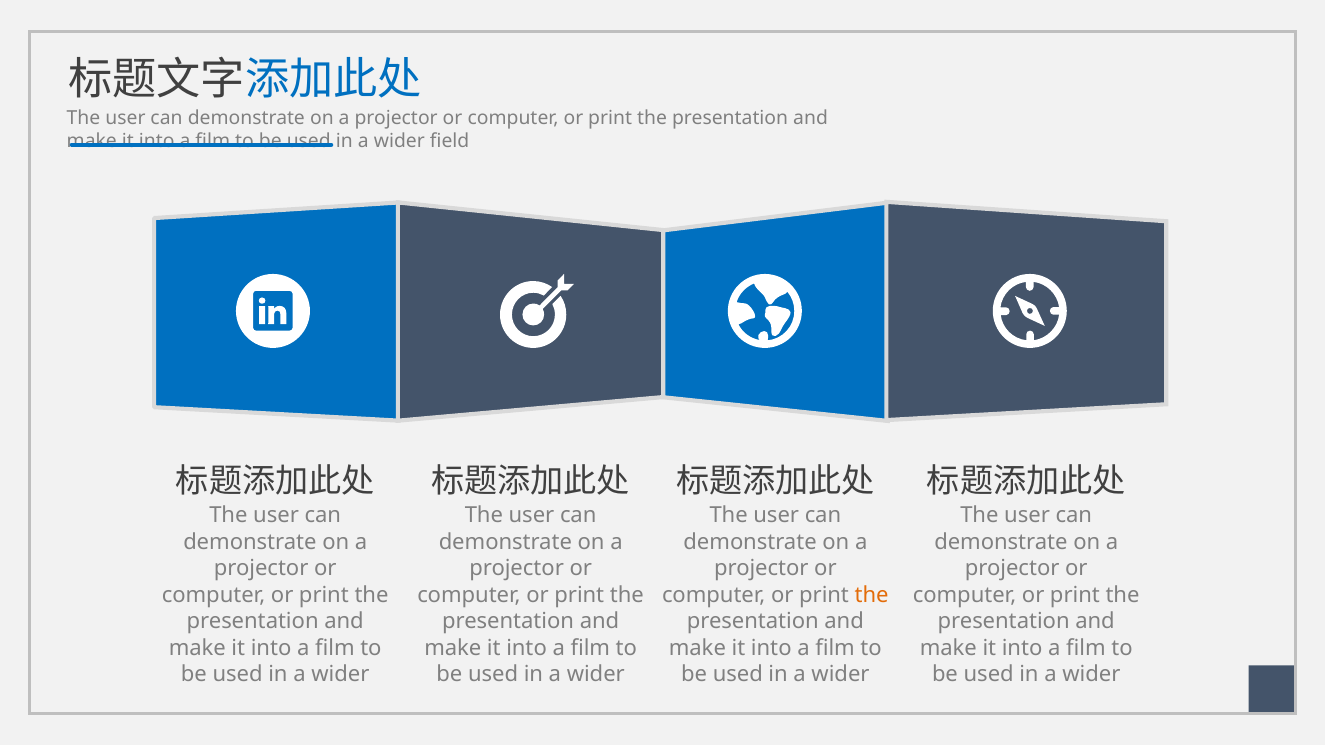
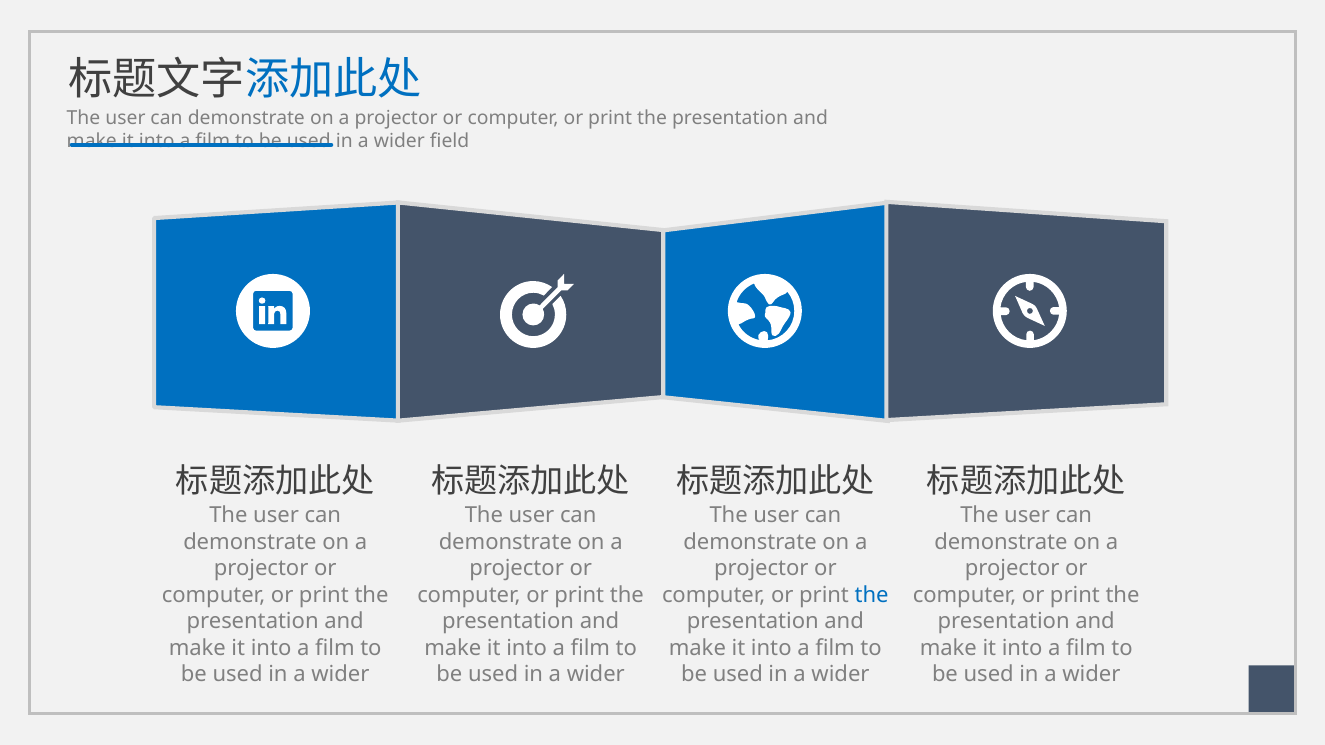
the at (872, 595) colour: orange -> blue
